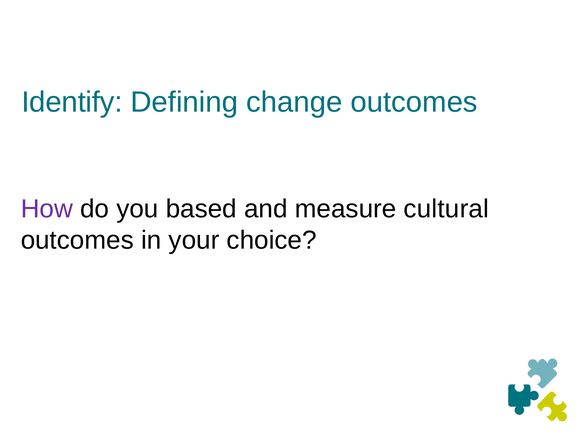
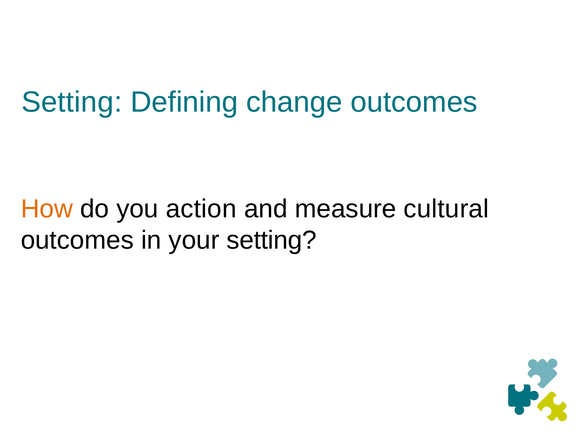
Identify at (72, 102): Identify -> Setting
How colour: purple -> orange
based: based -> action
your choice: choice -> setting
